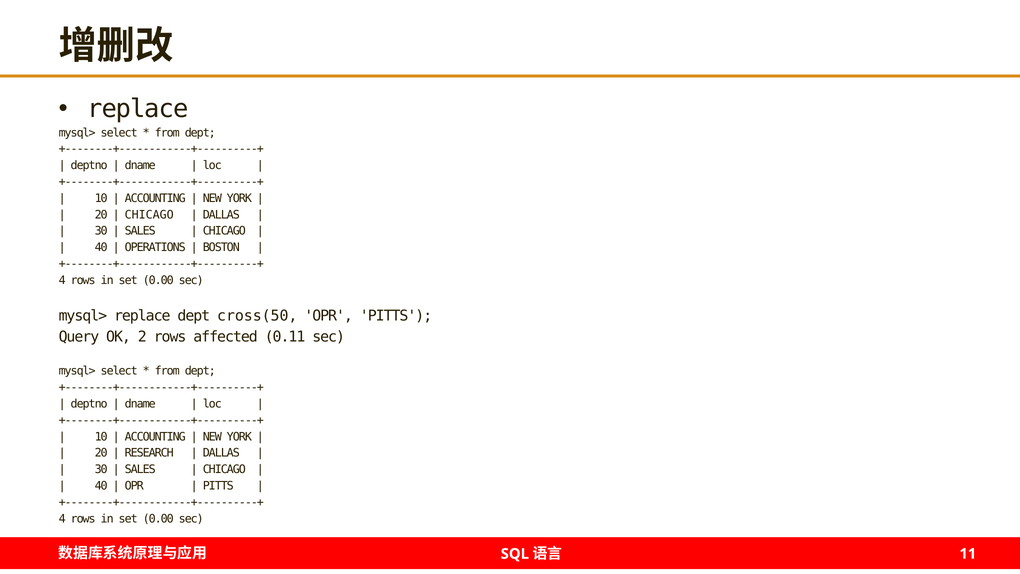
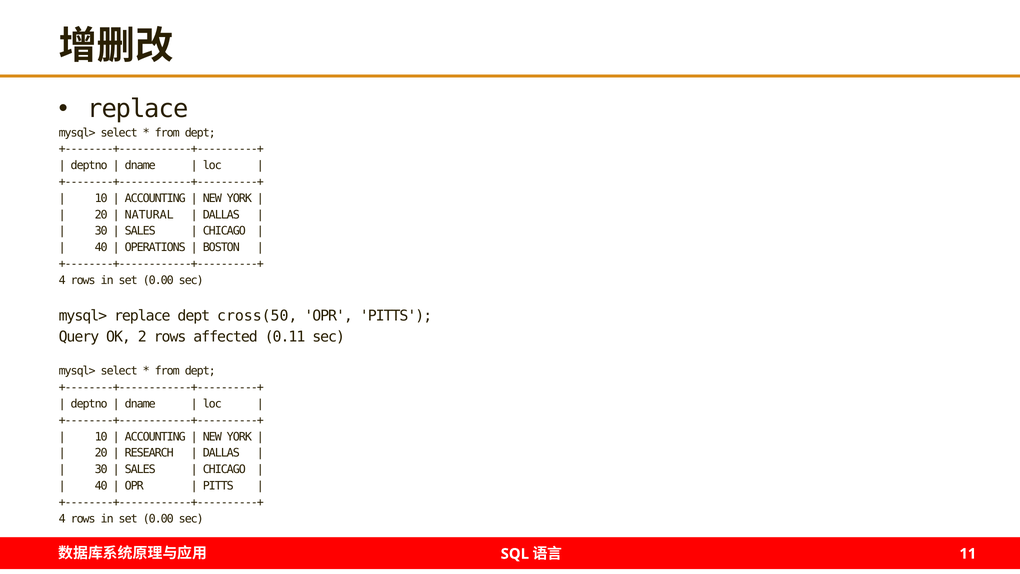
CHICAGO at (149, 215): CHICAGO -> NATURAL
